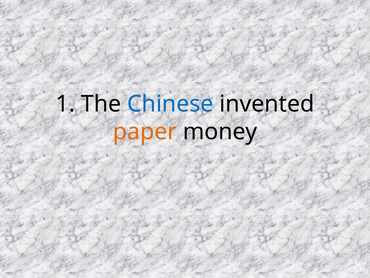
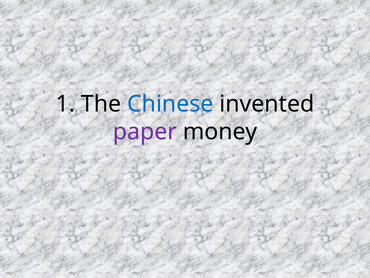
paper colour: orange -> purple
